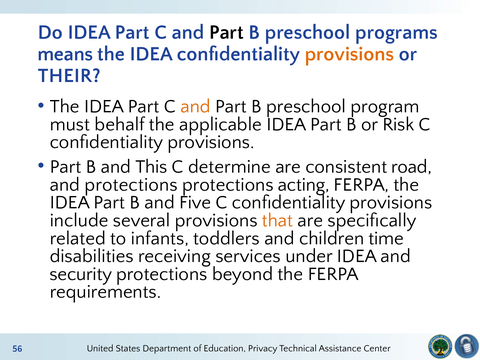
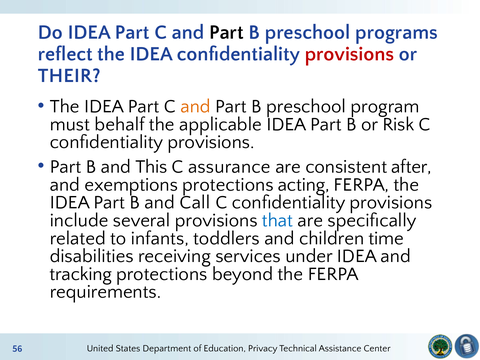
means: means -> reflect
provisions at (349, 54) colour: orange -> red
determine: determine -> assurance
road: road -> after
and protections: protections -> exemptions
Five: Five -> Call
that colour: orange -> blue
security: security -> tracking
